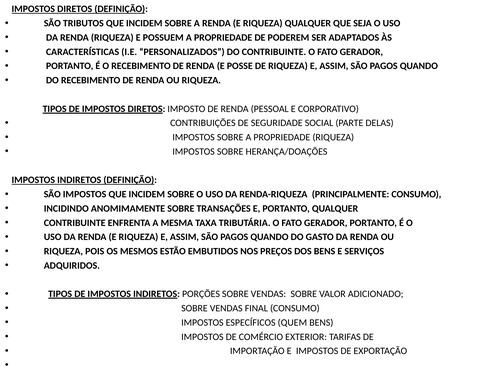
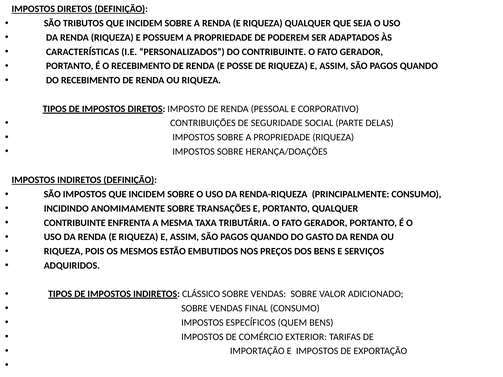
PORÇÕES: PORÇÕES -> CLÁSSICO
